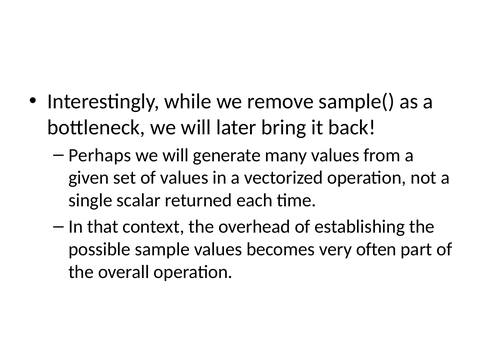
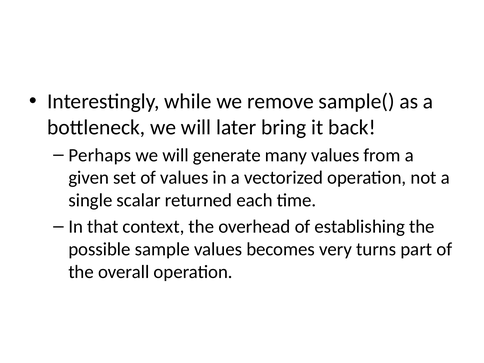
often: often -> turns
